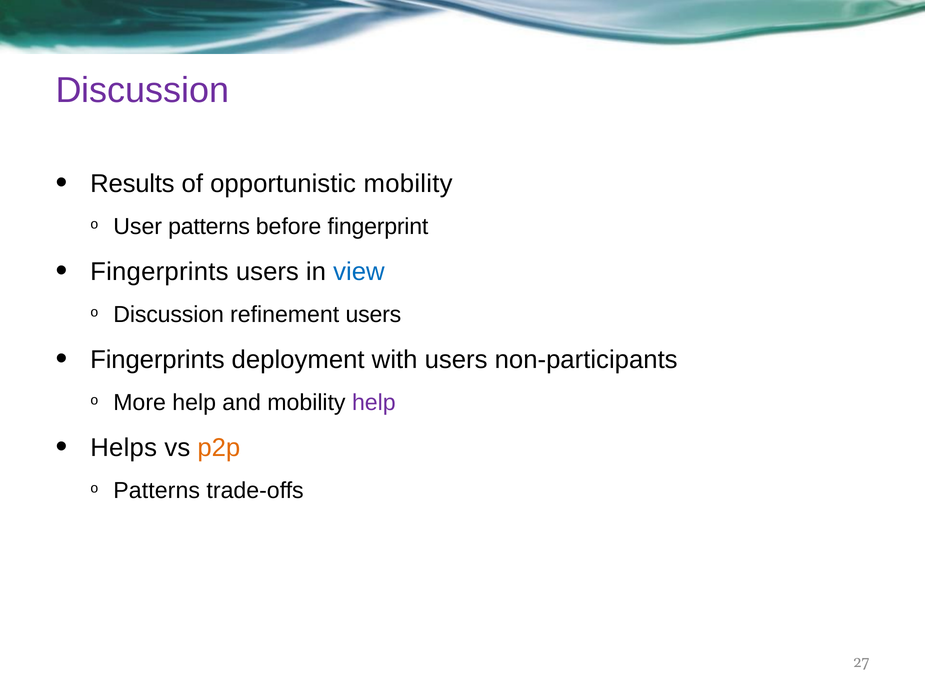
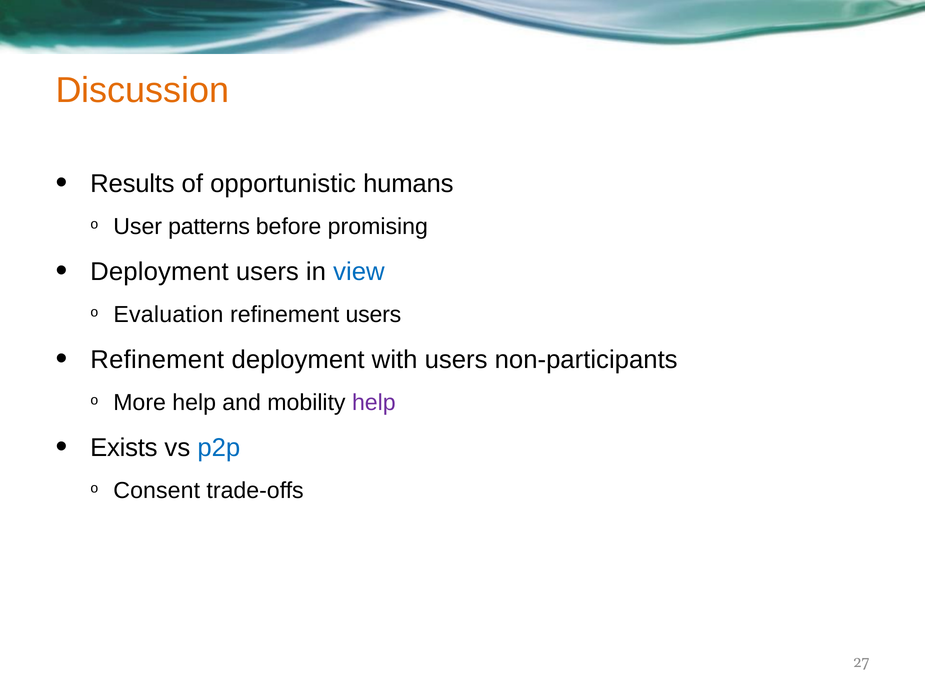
Discussion at (142, 90) colour: purple -> orange
opportunistic mobility: mobility -> humans
ﬁngerprint: ﬁngerprint -> promising
Fingerprints at (159, 272): Fingerprints -> Deployment
Discussion at (169, 315): Discussion -> Evaluation
Fingerprints at (157, 359): Fingerprints -> Refinement
Helps: Helps -> Exists
p2p colour: orange -> blue
Patterns at (157, 490): Patterns -> Consent
